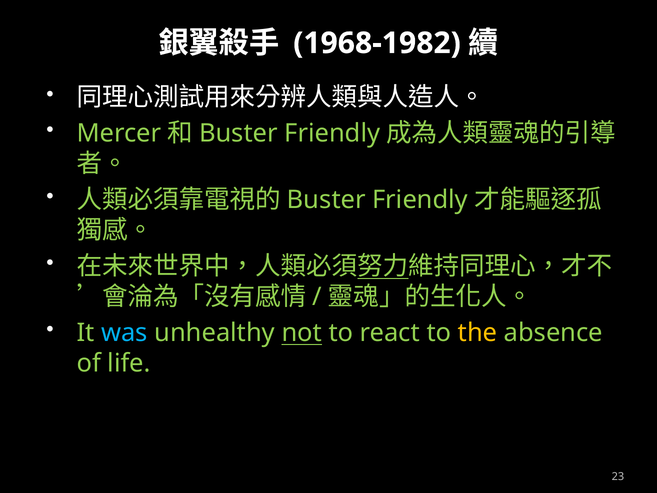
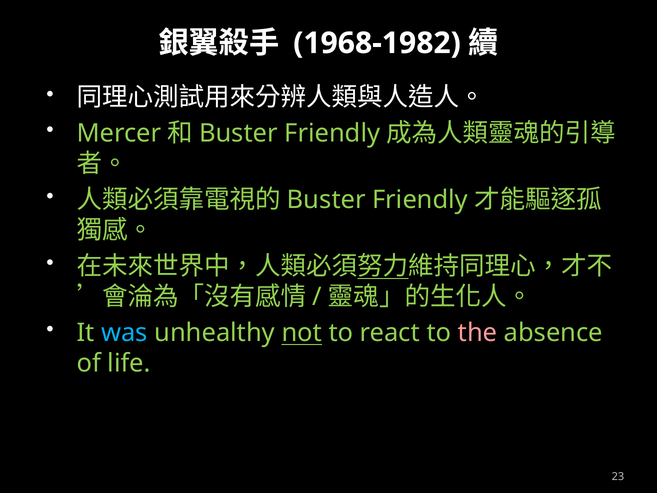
the colour: yellow -> pink
